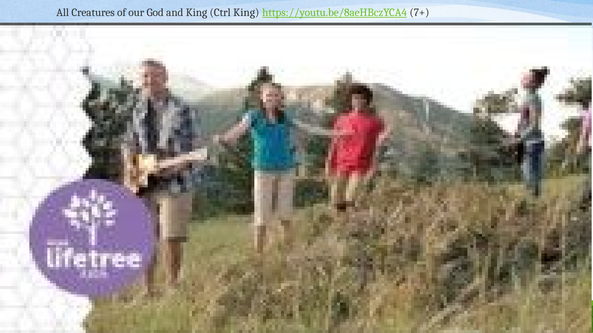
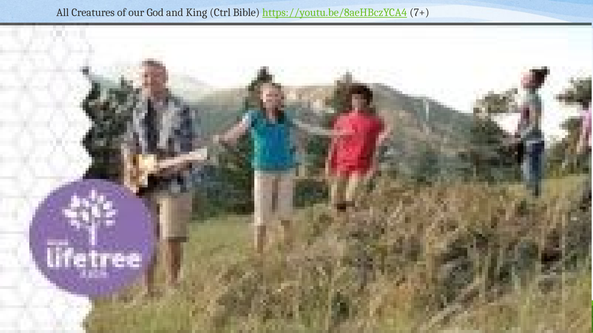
Ctrl King: King -> Bible
